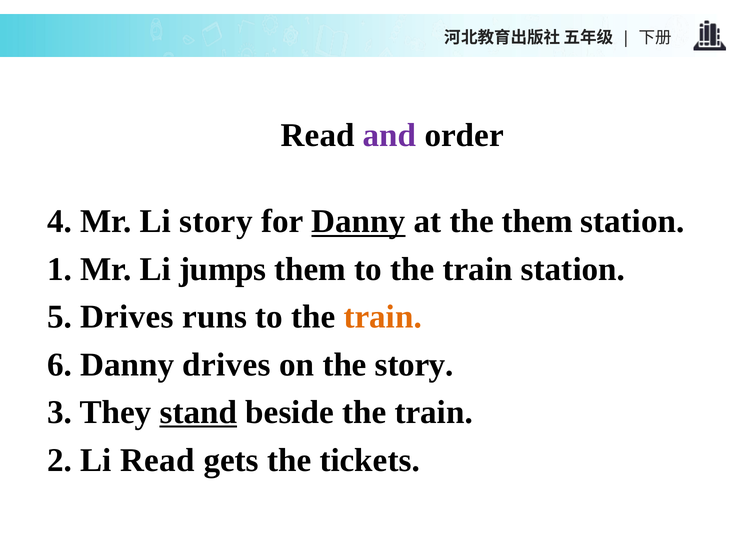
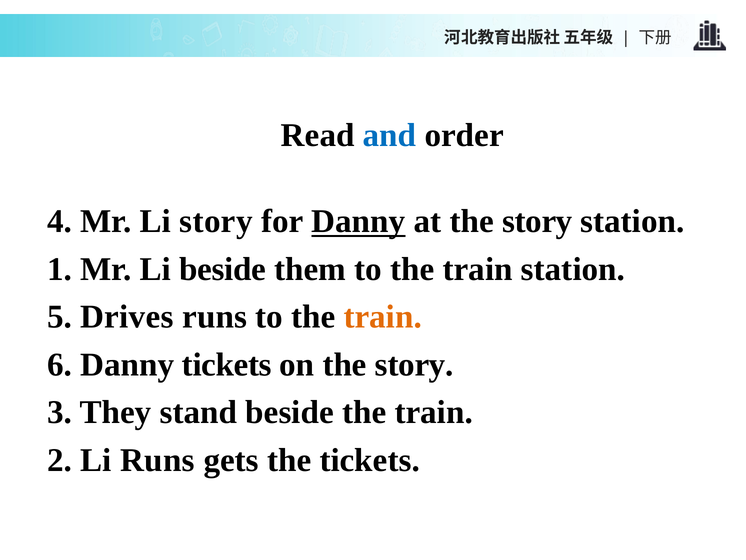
and colour: purple -> blue
at the them: them -> story
Li jumps: jumps -> beside
Danny drives: drives -> tickets
stand underline: present -> none
Li Read: Read -> Runs
